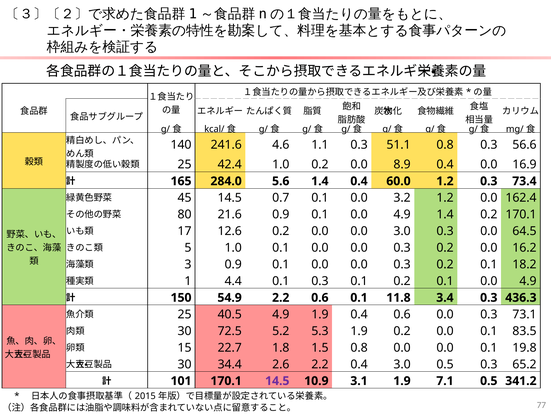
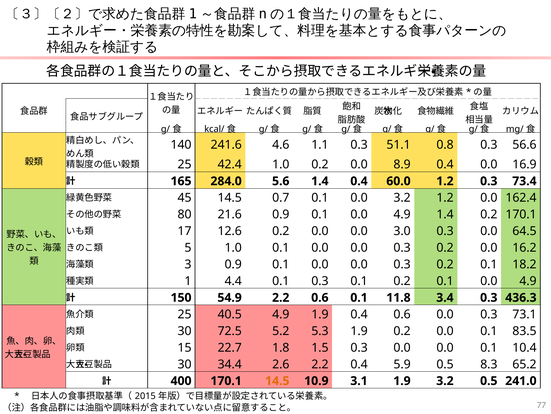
0.8 at (359, 347): 0.8 -> 0.3
19.8: 19.8 -> 10.4
0.4 3.0: 3.0 -> 5.9
0.5 0.3: 0.3 -> 8.3
101: 101 -> 400
14.5 at (277, 380) colour: purple -> orange
1.9 7.1: 7.1 -> 3.2
341.2: 341.2 -> 241.0
